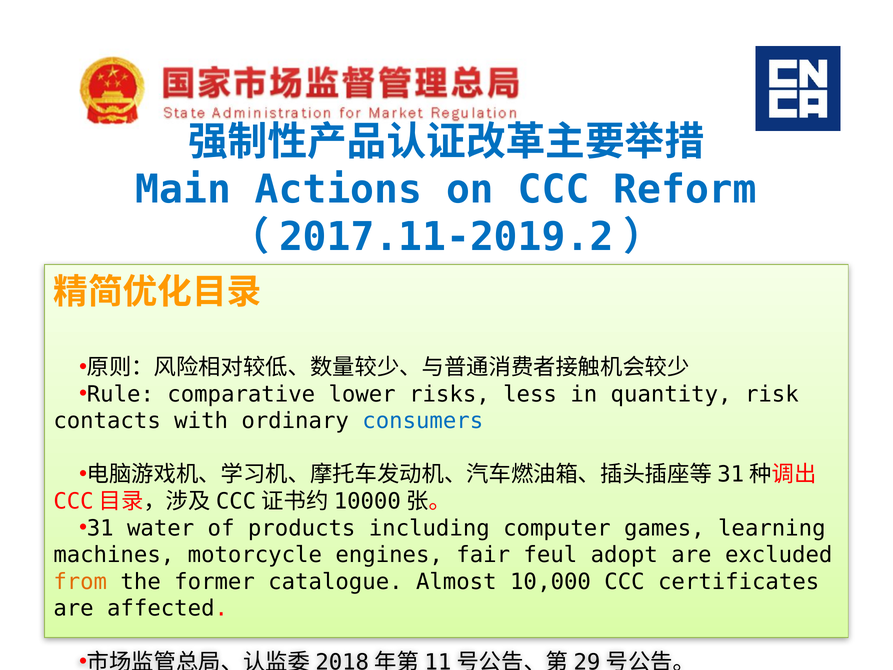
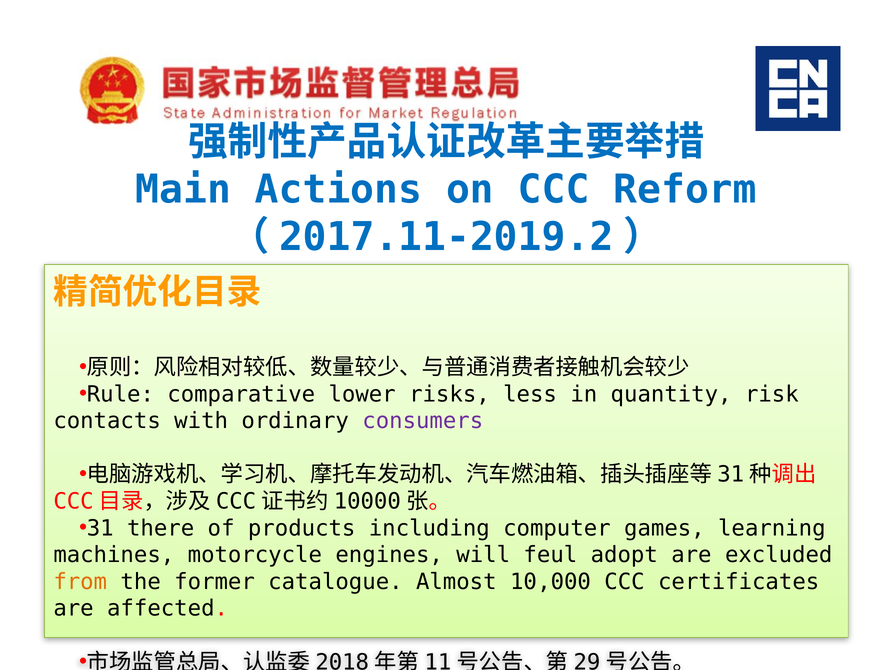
consumers colour: blue -> purple
water: water -> there
fair: fair -> will
